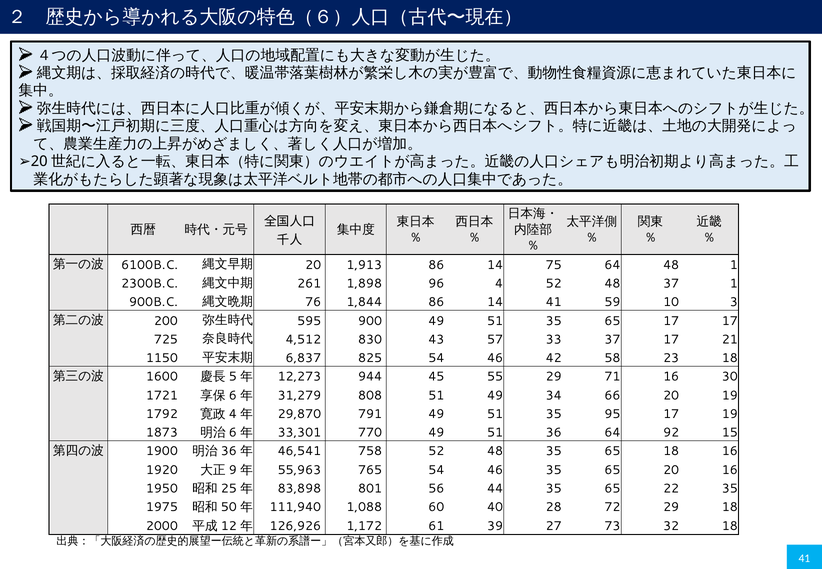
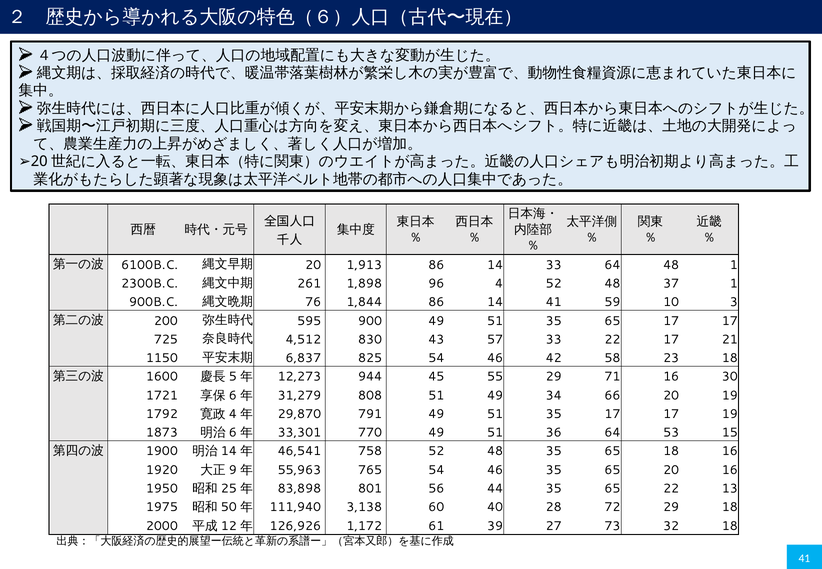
14 75: 75 -> 33
33 37: 37 -> 22
35 95: 95 -> 17
92: 92 -> 53
36 at (229, 451): 36 -> 14
22 35: 35 -> 13
1,088: 1,088 -> 3,138
